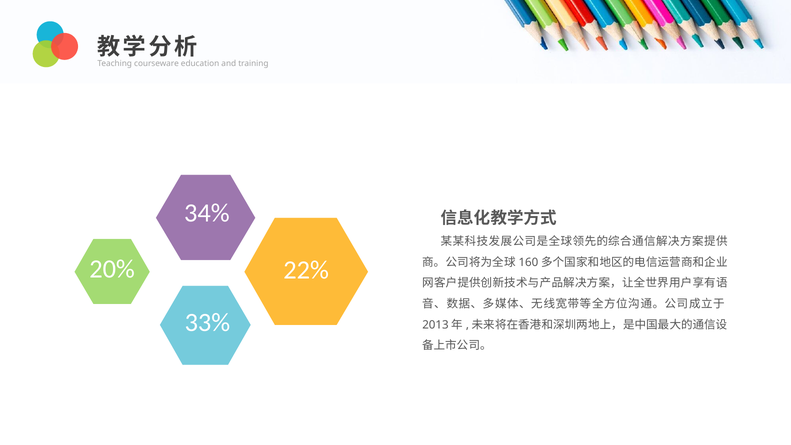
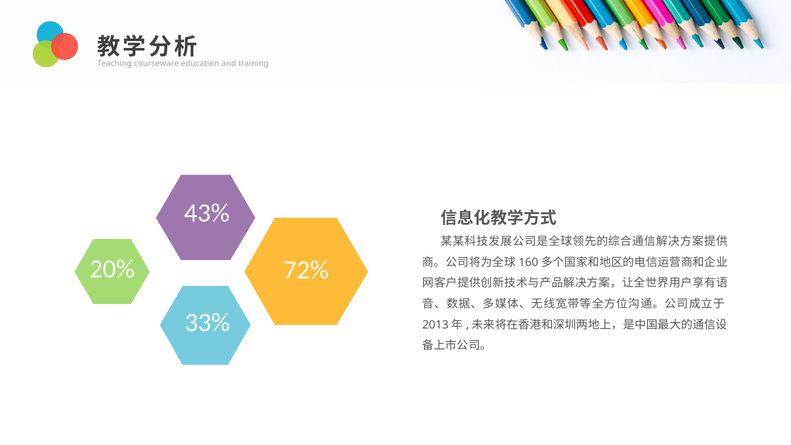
34%: 34% -> 43%
22%: 22% -> 72%
